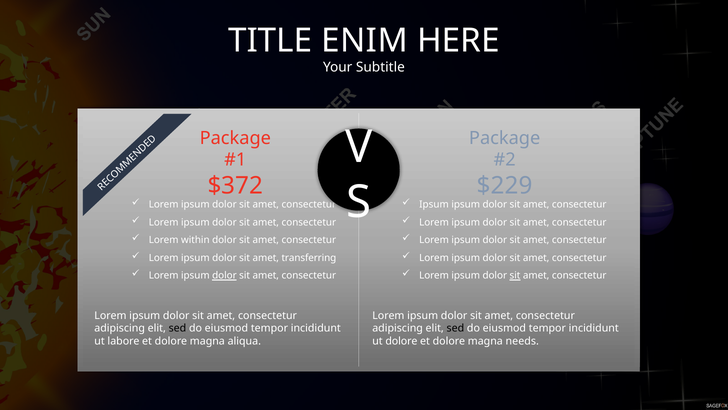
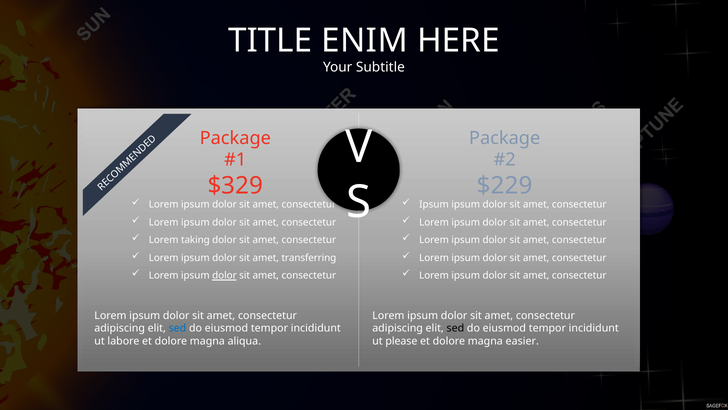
$372: $372 -> $329
within: within -> taking
sit at (515, 275) underline: present -> none
sed at (177, 328) colour: black -> blue
ut dolore: dolore -> please
needs: needs -> easier
